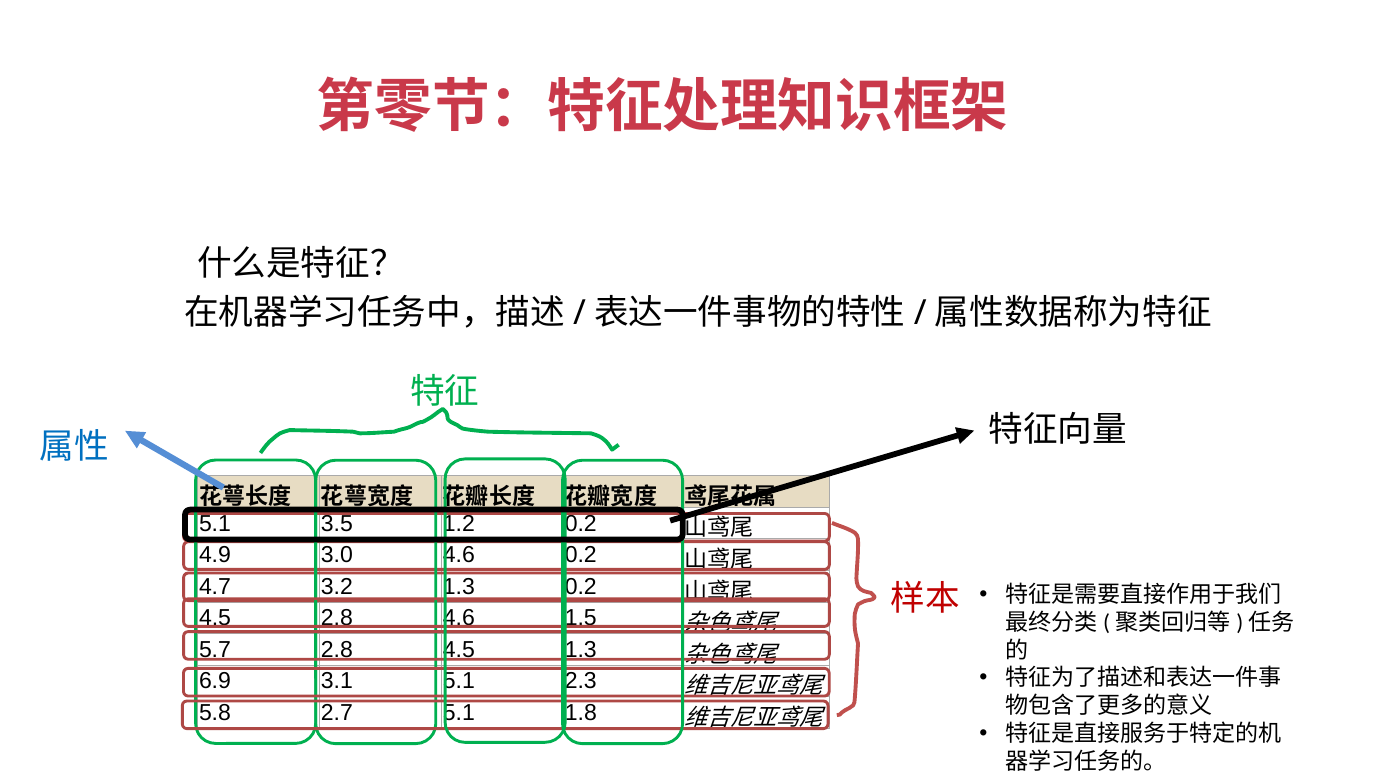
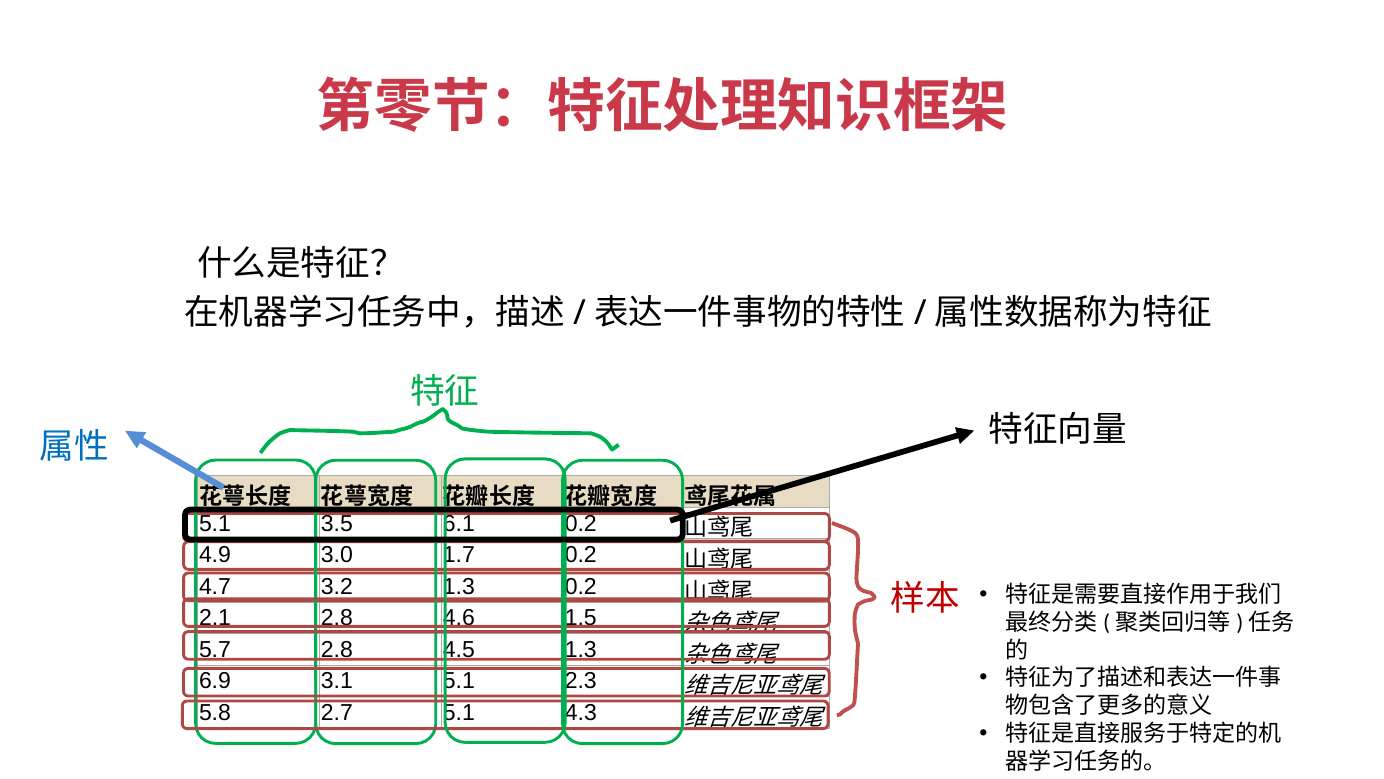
1.2: 1.2 -> 6.1
3.0 4.6: 4.6 -> 1.7
4.5 at (215, 618): 4.5 -> 2.1
1.8: 1.8 -> 4.3
